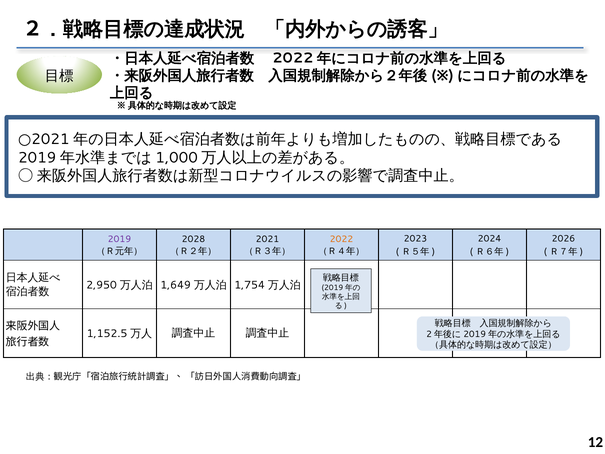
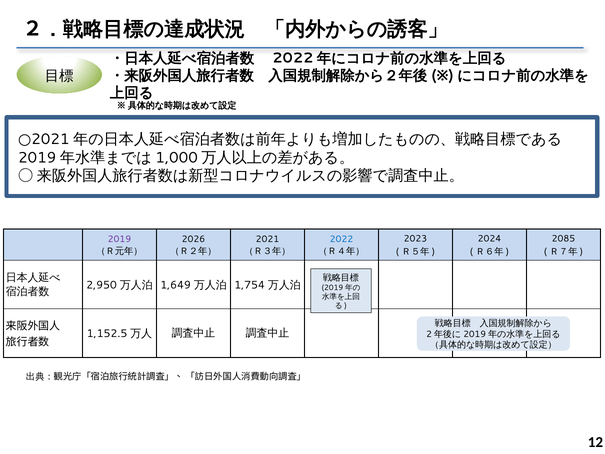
2026: 2026 -> 2085
2028: 2028 -> 2026
2022 colour: orange -> blue
